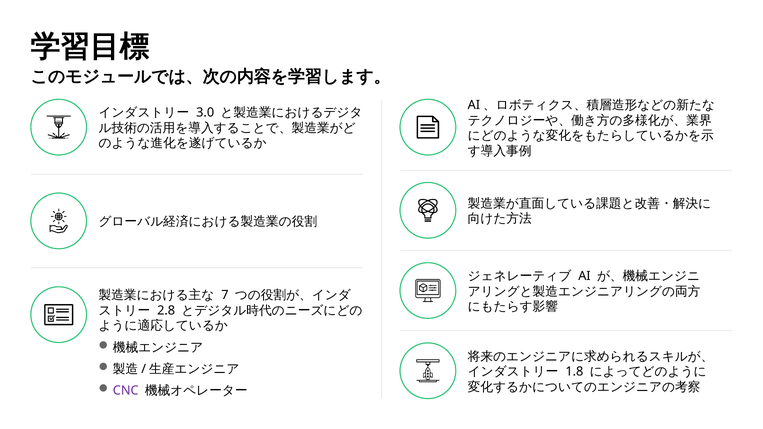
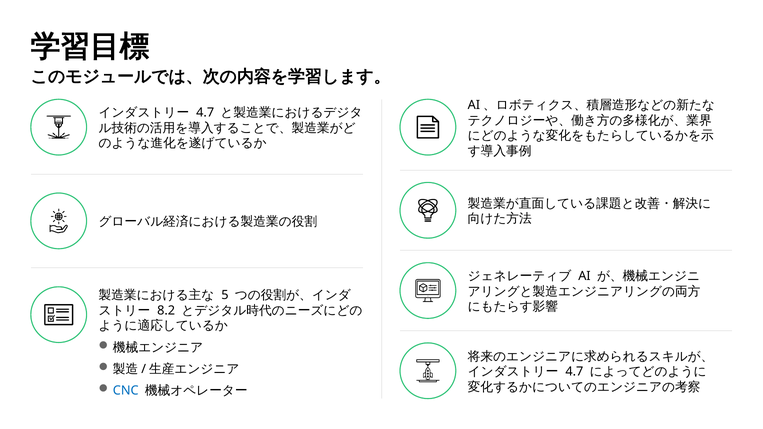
3.0 at (205, 113): 3.0 -> 4.7
7: 7 -> 5
2.8: 2.8 -> 8.2
1.8 at (574, 372): 1.8 -> 4.7
CNC colour: purple -> blue
